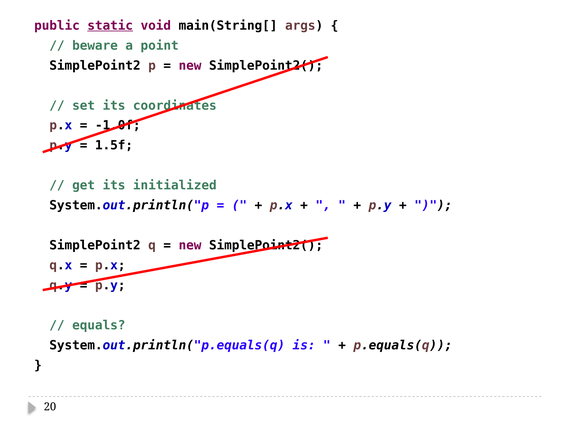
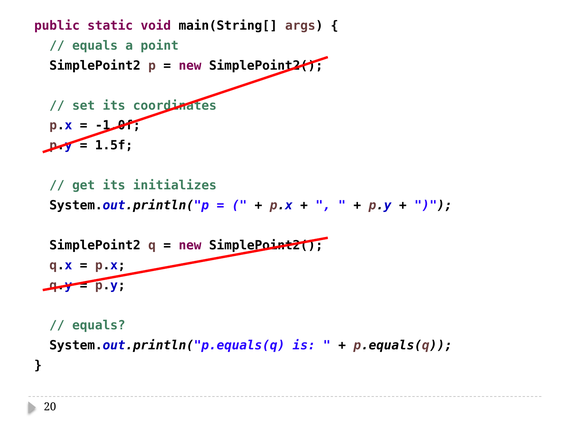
static underline: present -> none
beware at (95, 46): beware -> equals
initialized: initialized -> initializes
